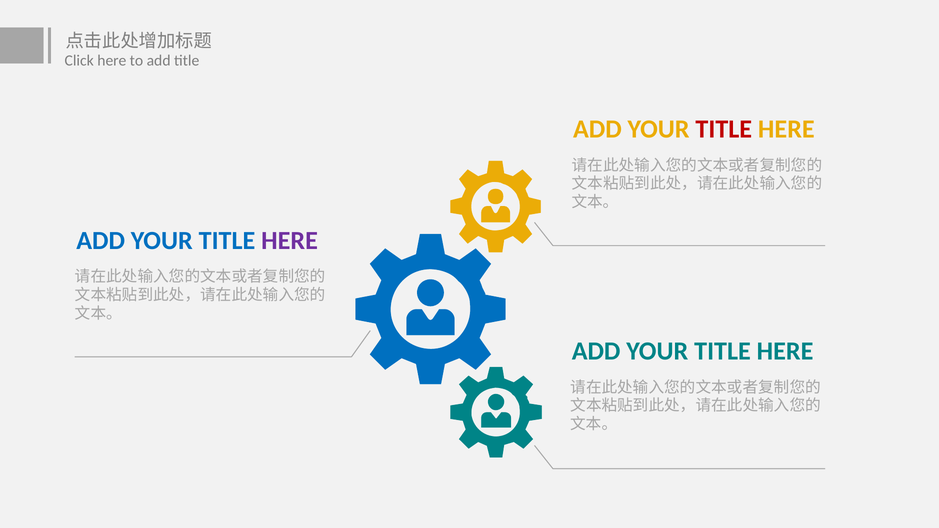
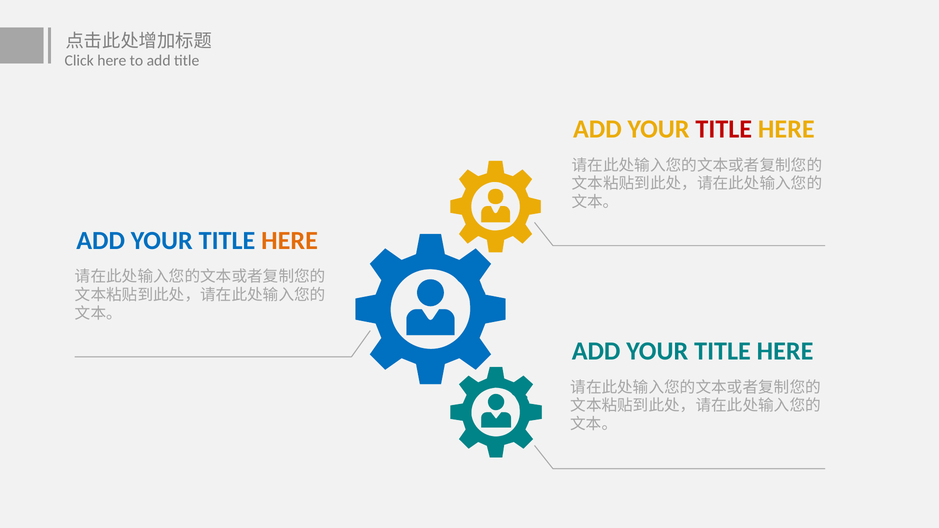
HERE at (290, 241) colour: purple -> orange
